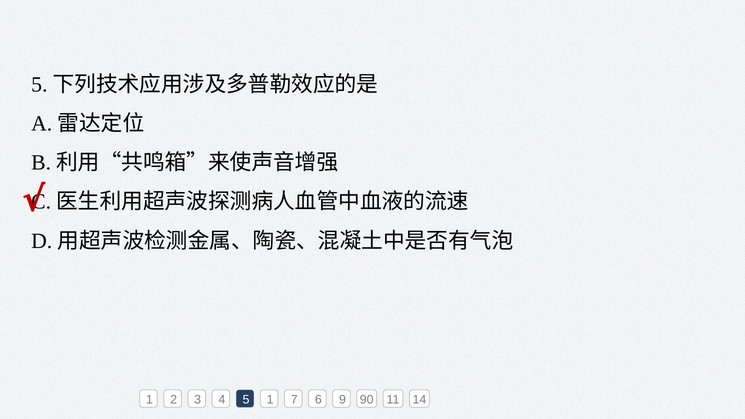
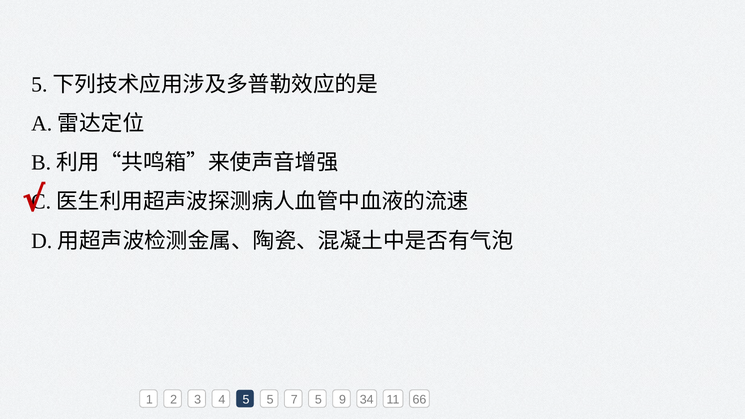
5 1: 1 -> 5
7 6: 6 -> 5
90: 90 -> 34
14: 14 -> 66
